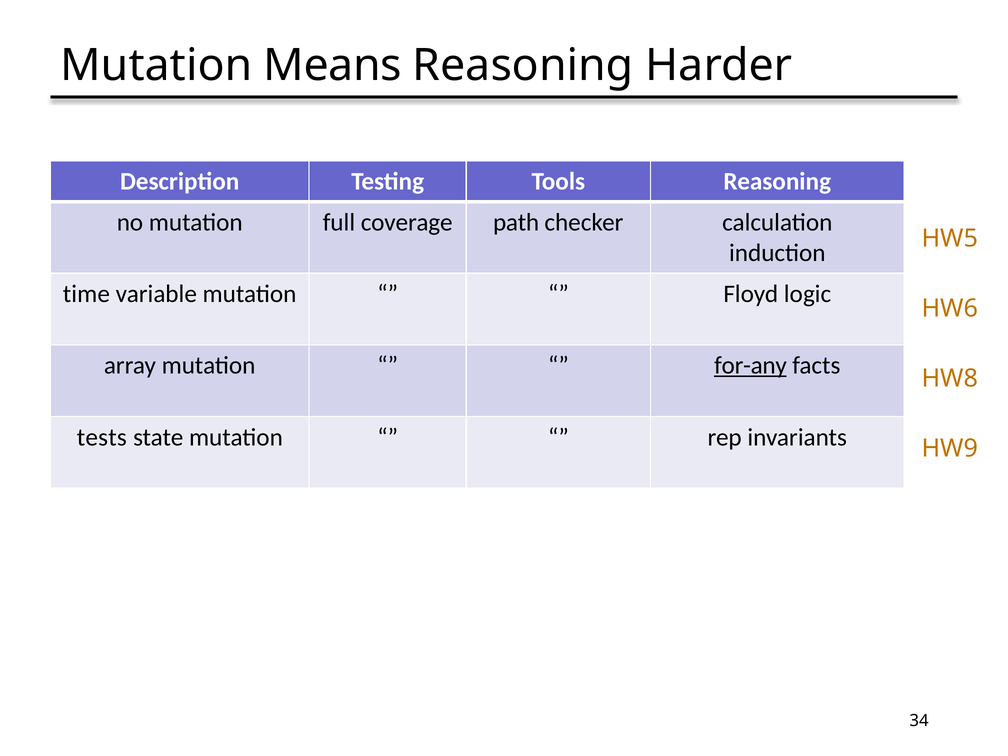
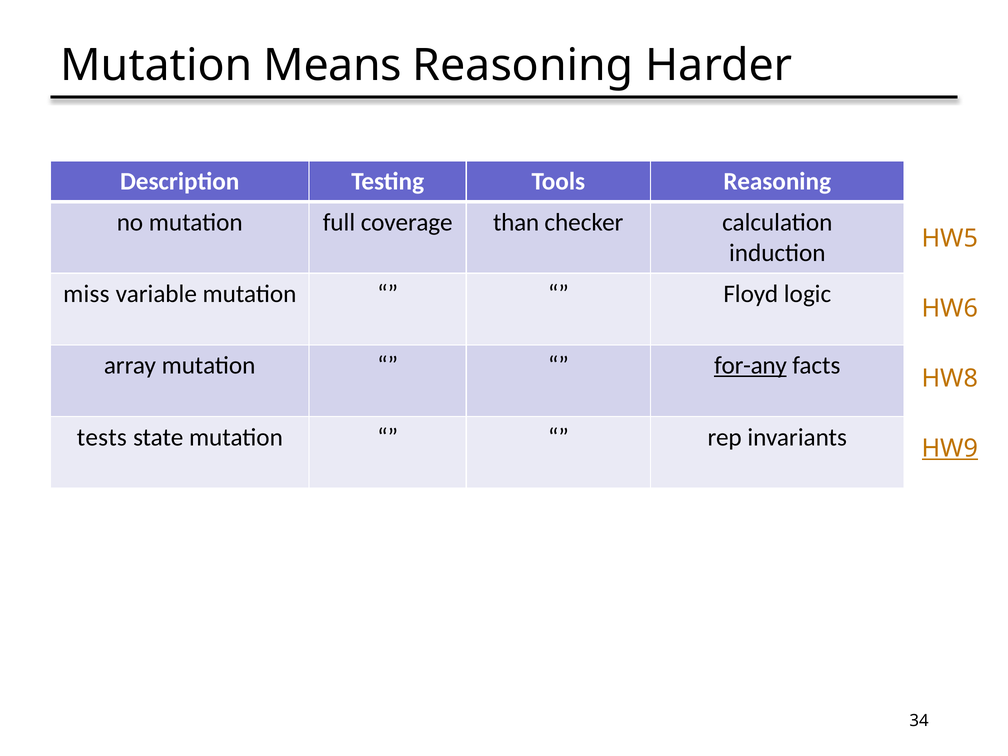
path: path -> than
time: time -> miss
HW9 underline: none -> present
